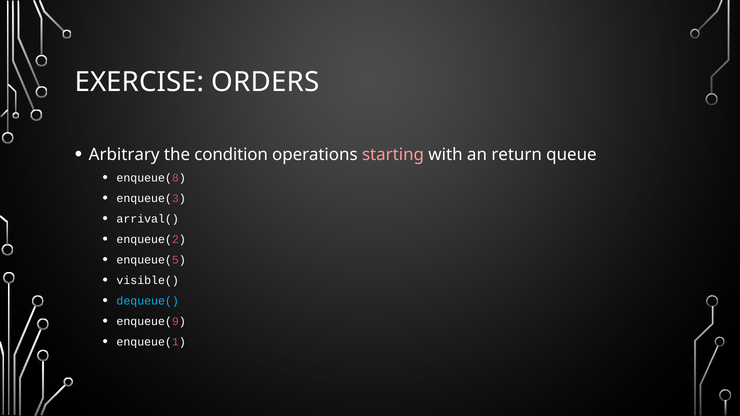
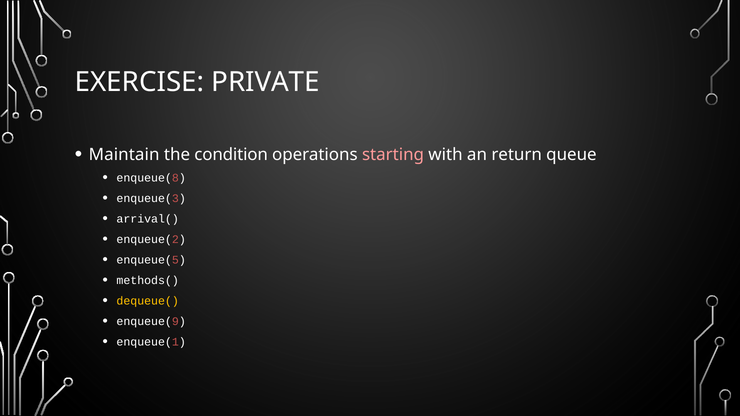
ORDERS: ORDERS -> PRIVATE
Arbitrary: Arbitrary -> Maintain
visible(: visible( -> methods(
dequeue( colour: light blue -> yellow
